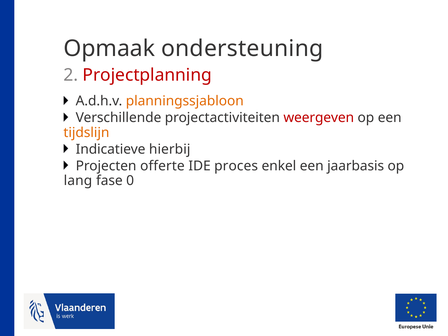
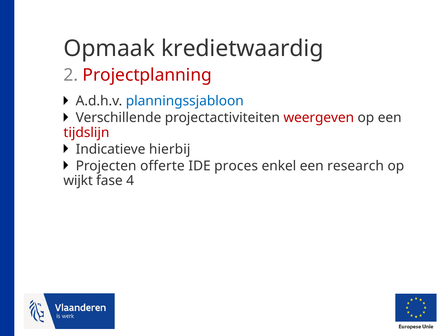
ondersteuning: ondersteuning -> kredietwaardig
planningssjabloon colour: orange -> blue
tijdslijn colour: orange -> red
jaarbasis: jaarbasis -> research
lang: lang -> wijkt
0: 0 -> 4
